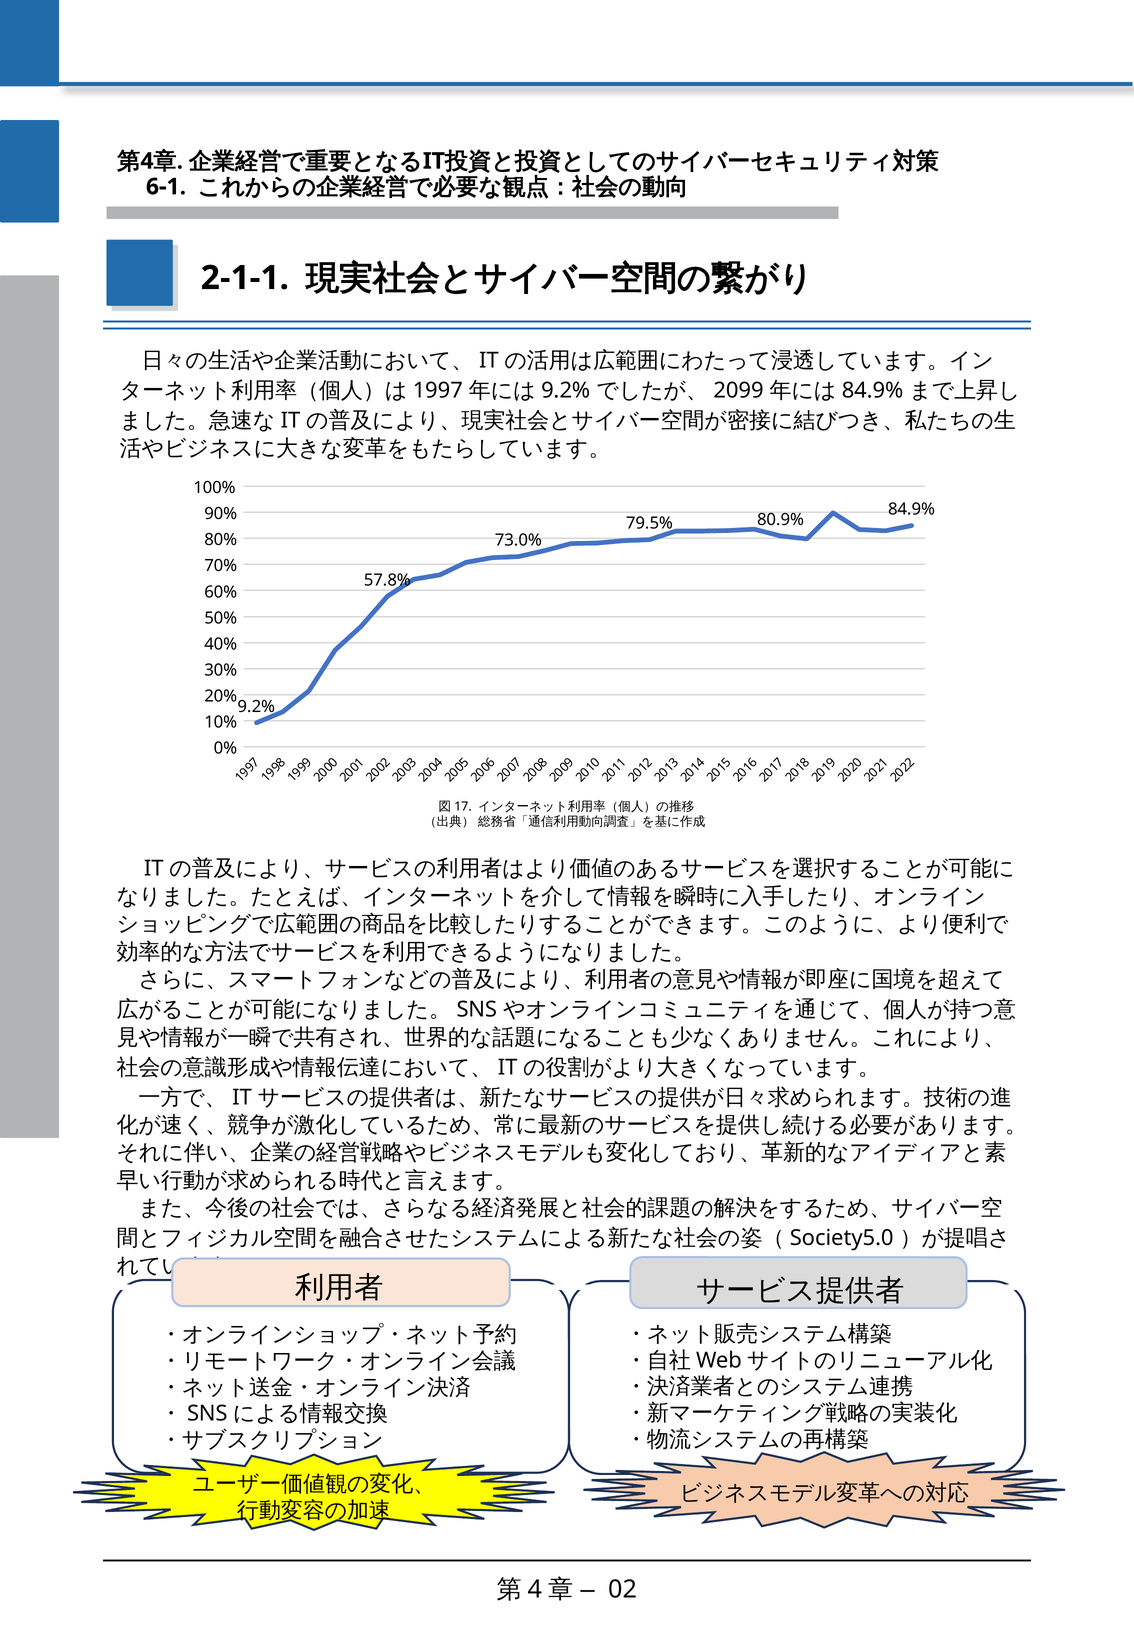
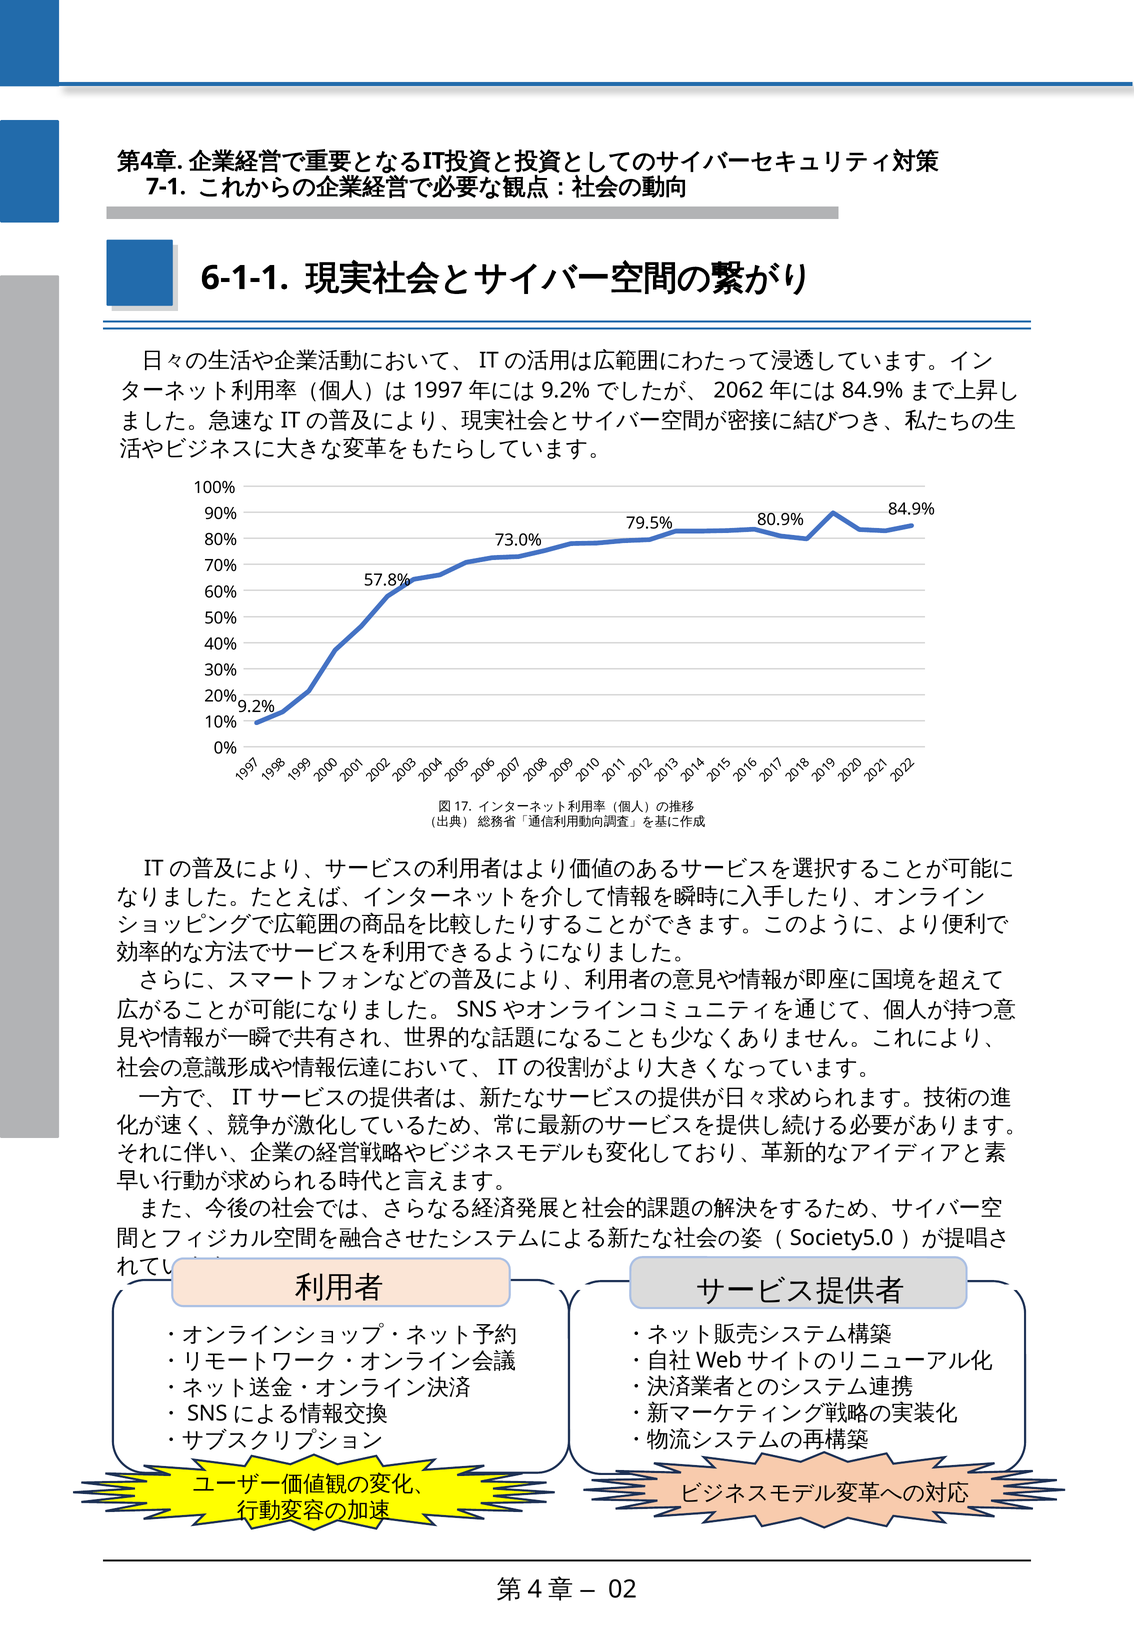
6-1: 6-1 -> 7-1
2-1-1: 2-1-1 -> 6-1-1
2099: 2099 -> 2062
